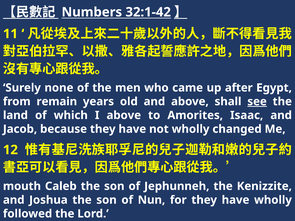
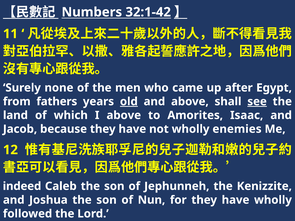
remain: remain -> fathers
old underline: none -> present
changed: changed -> enemies
mouth: mouth -> indeed
